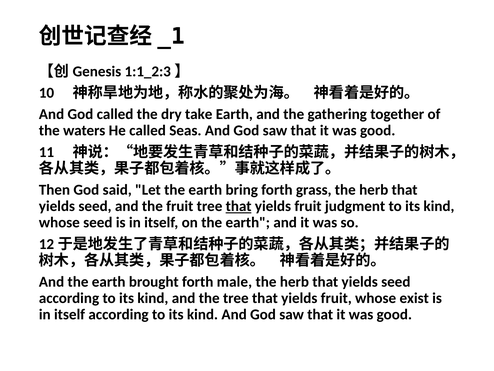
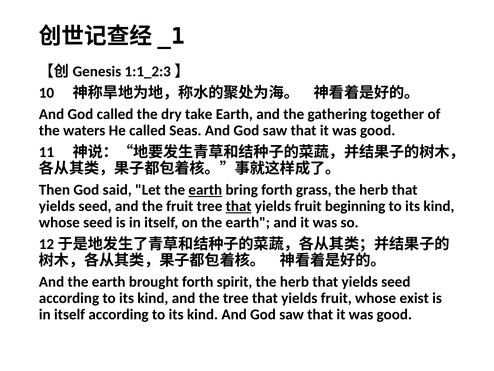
earth at (205, 190) underline: none -> present
judgment: judgment -> beginning
male: male -> spirit
